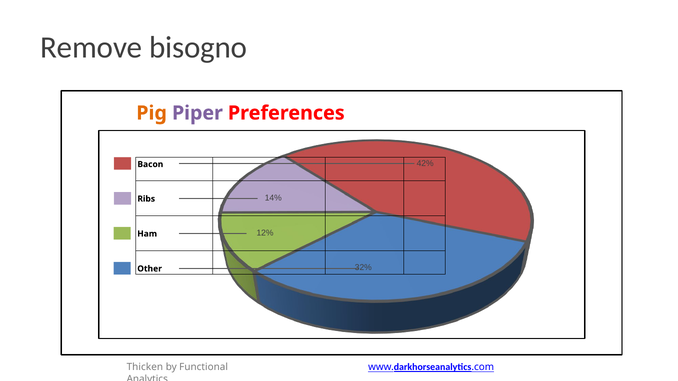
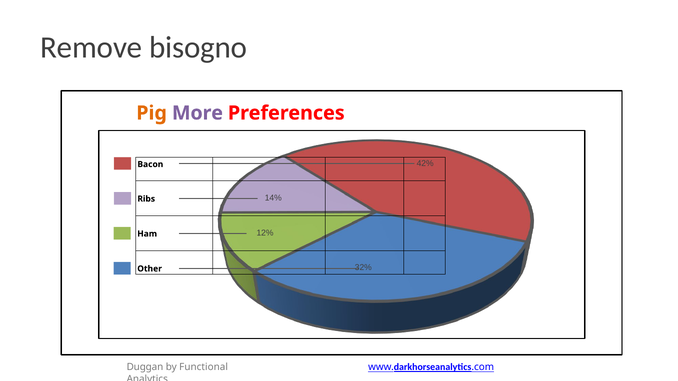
Piper: Piper -> More
Thicken: Thicken -> Duggan
